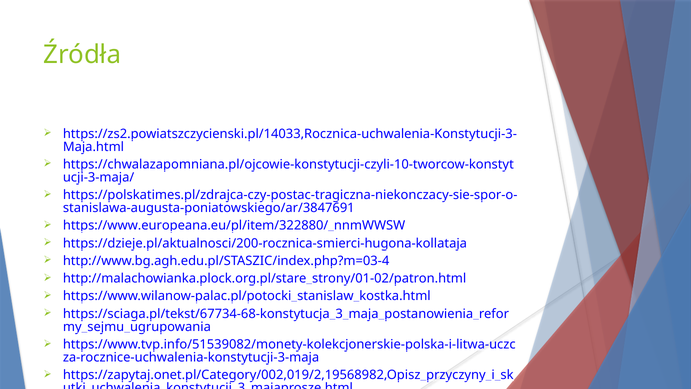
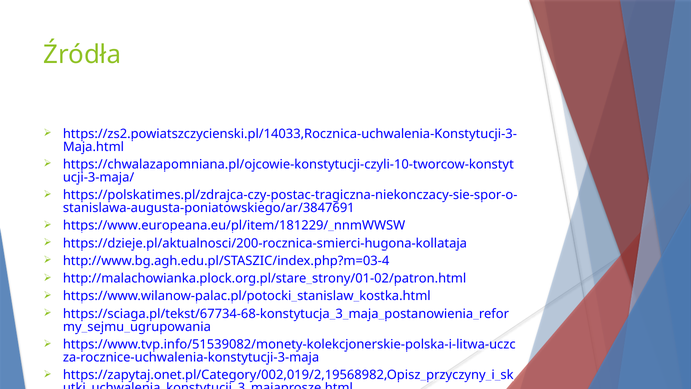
https://www.europeana.eu/pl/item/322880/_nnmWWSW: https://www.europeana.eu/pl/item/322880/_nnmWWSW -> https://www.europeana.eu/pl/item/181229/_nnmWWSW
